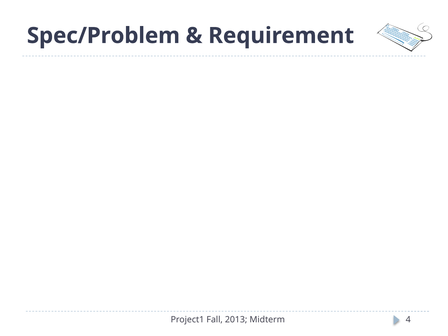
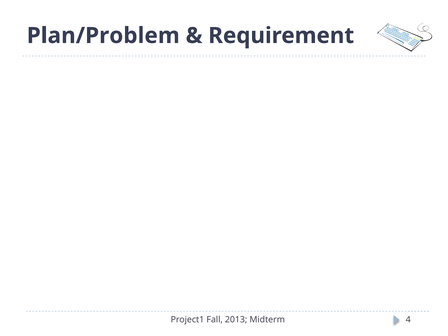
Spec/Problem: Spec/Problem -> Plan/Problem
